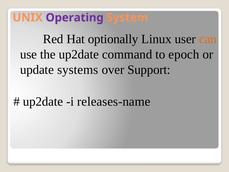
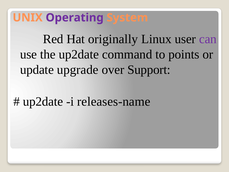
optionally: optionally -> originally
can colour: orange -> purple
epoch: epoch -> points
systems: systems -> upgrade
